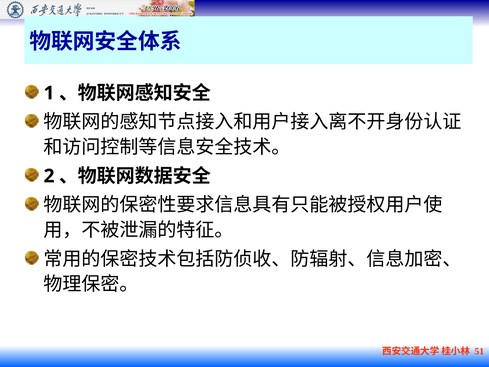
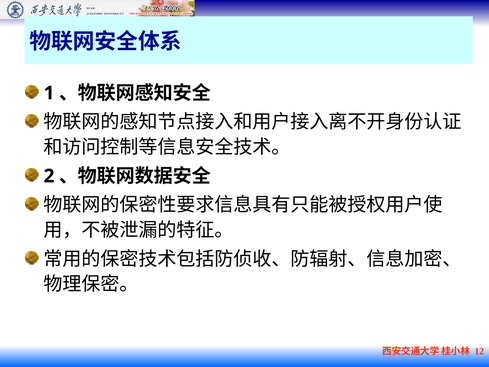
51: 51 -> 12
